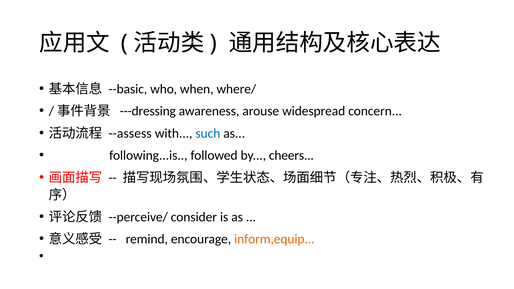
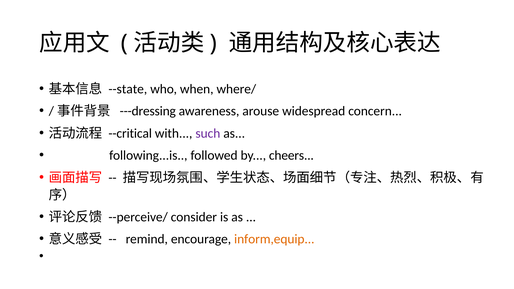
--basic: --basic -> --state
--assess: --assess -> --critical
such colour: blue -> purple
